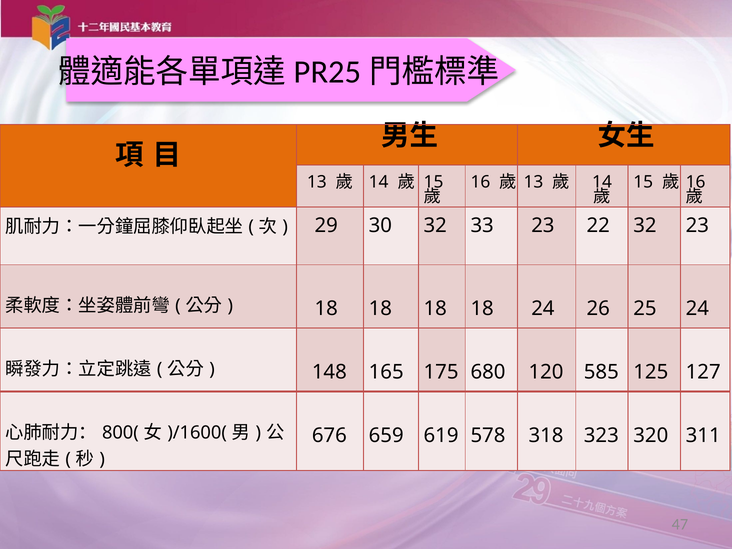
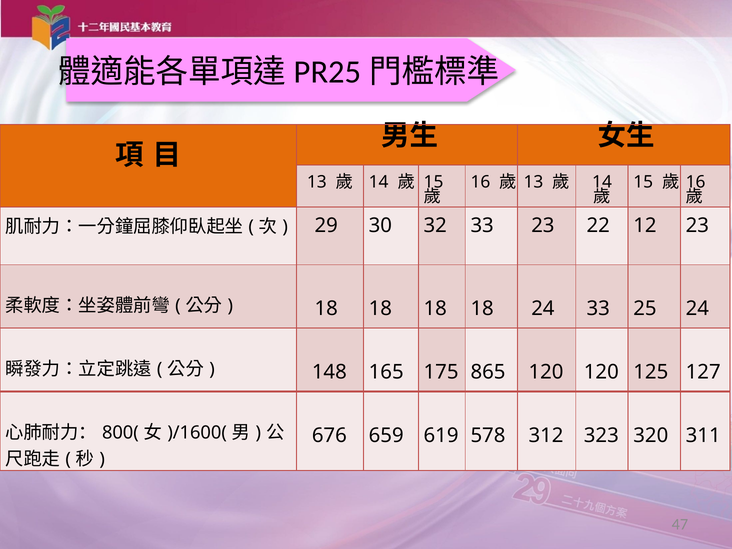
22 32: 32 -> 12
24 26: 26 -> 33
680: 680 -> 865
120 585: 585 -> 120
318: 318 -> 312
